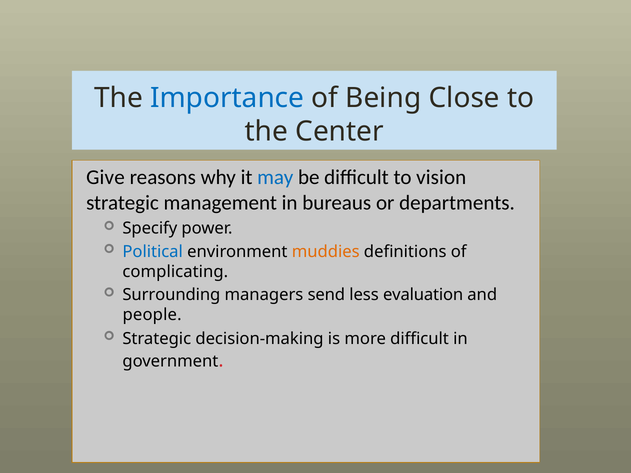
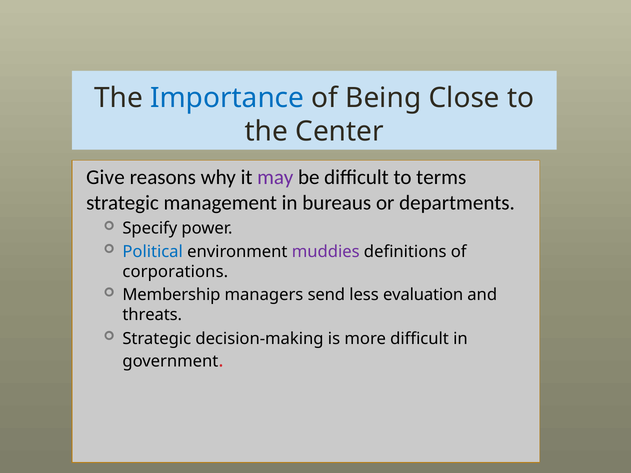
may colour: blue -> purple
vision: vision -> terms
muddies colour: orange -> purple
complicating: complicating -> corporations
Surrounding: Surrounding -> Membership
people: people -> threats
